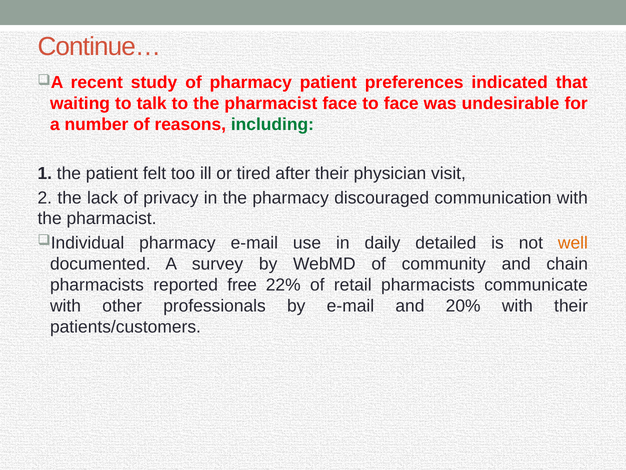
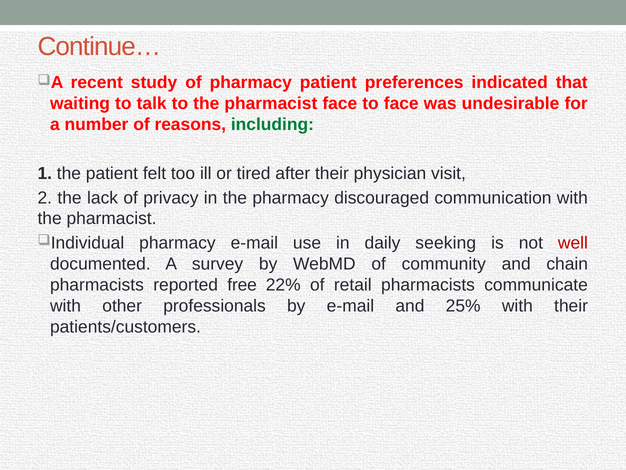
detailed: detailed -> seeking
well colour: orange -> red
20%: 20% -> 25%
